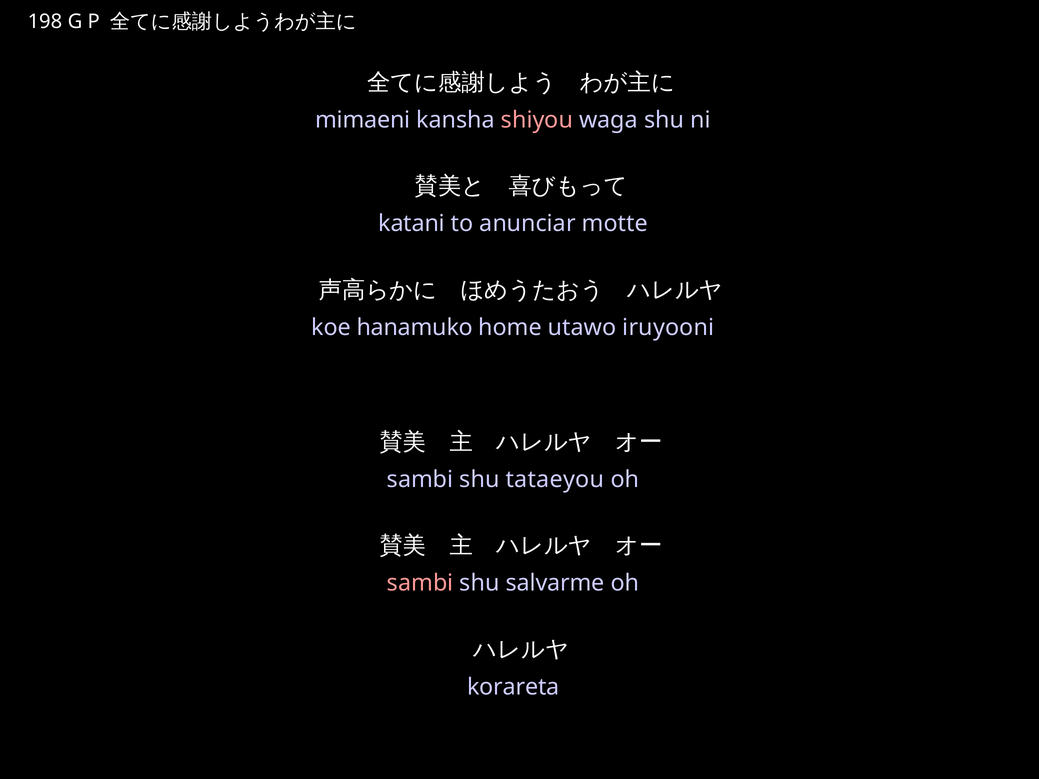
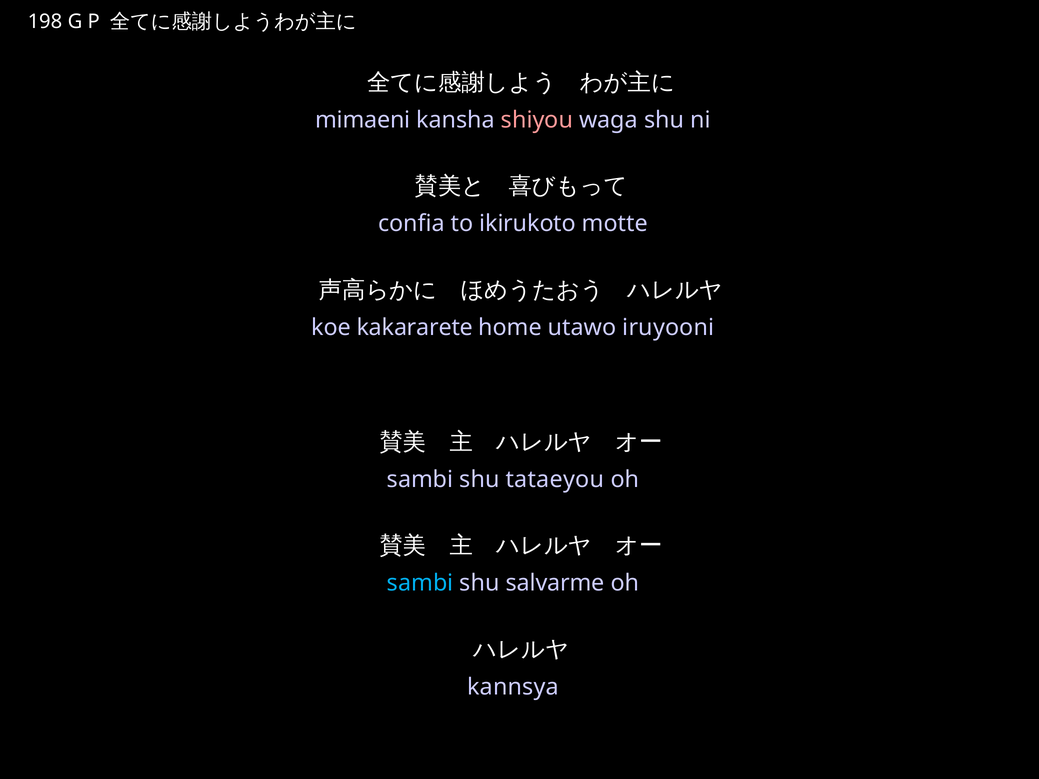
katani: katani -> confia
anunciar: anunciar -> ikirukoto
hanamuko: hanamuko -> kakararete
sambi at (420, 583) colour: pink -> light blue
korareta: korareta -> kannsya
